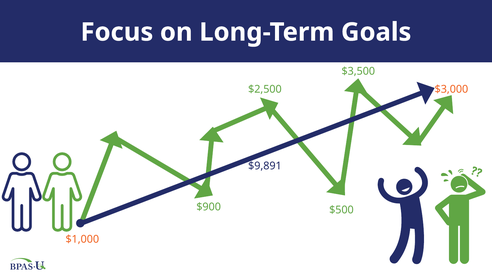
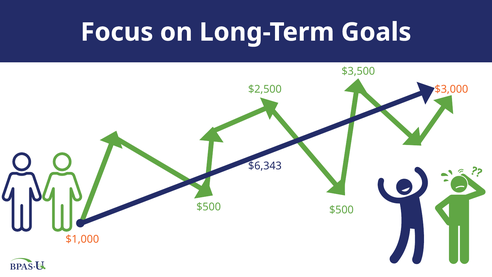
$9,891: $9,891 -> $6,343
$900 at (209, 207): $900 -> $500
